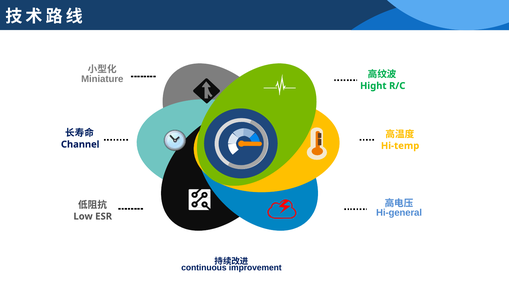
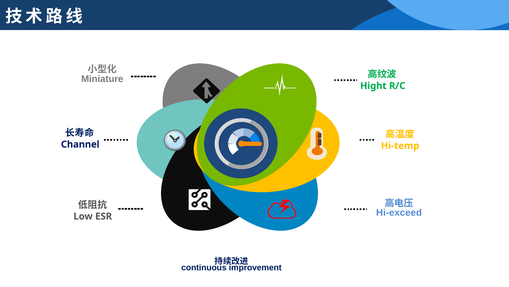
Hi-general: Hi-general -> Hi-exceed
